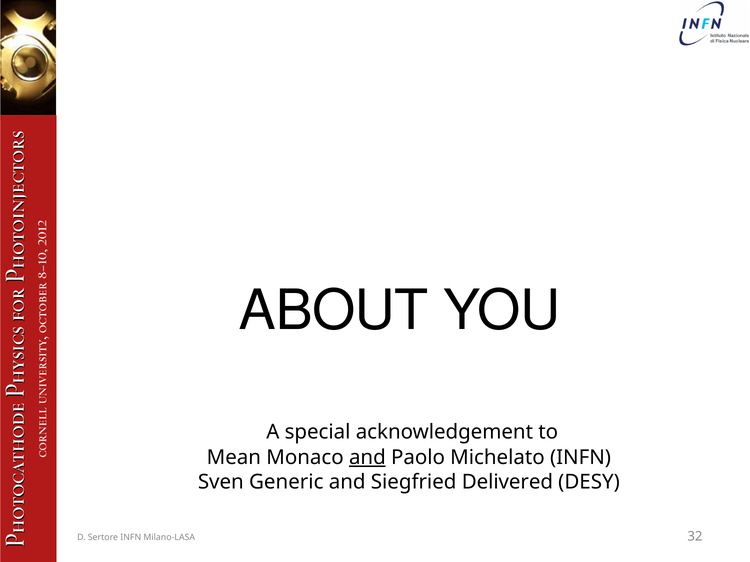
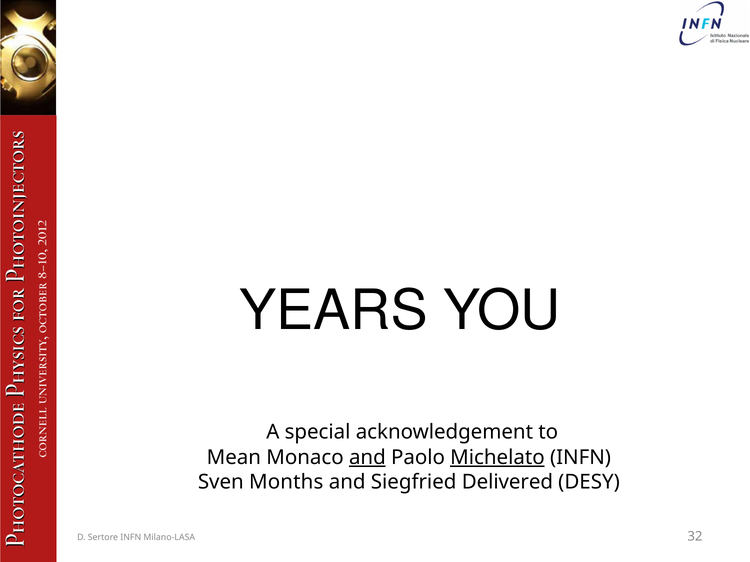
ABOUT: ABOUT -> YEARS
Michelato underline: none -> present
Generic: Generic -> Months
